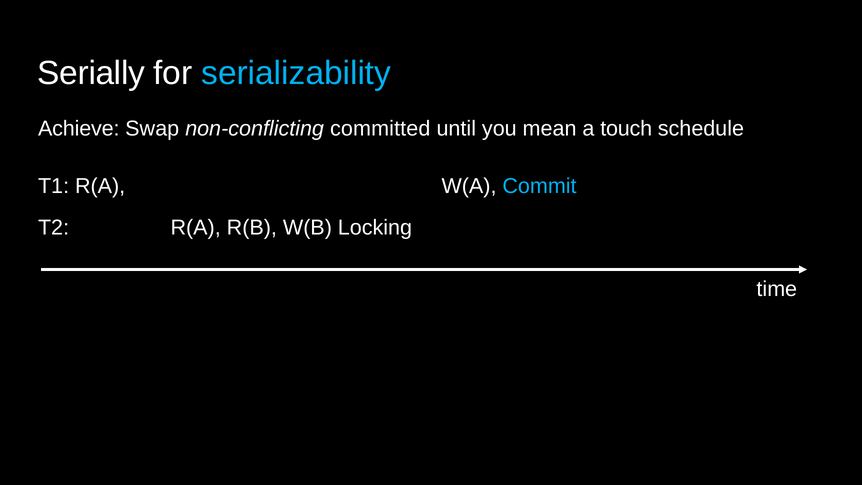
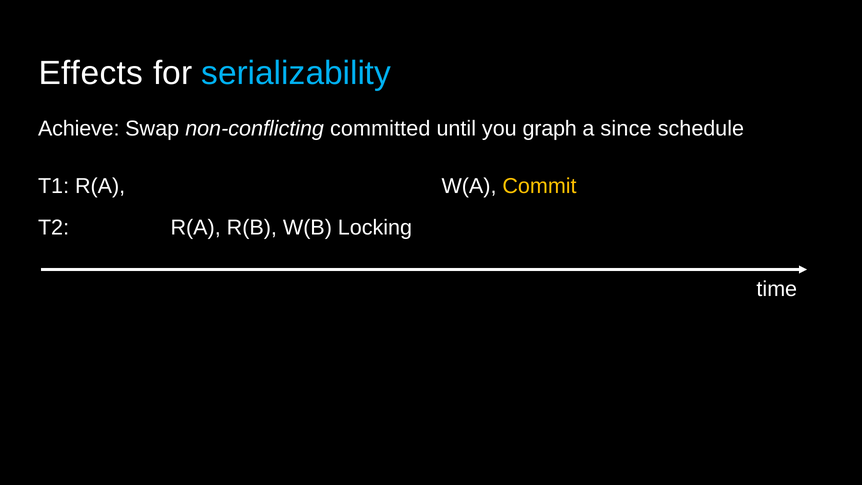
Serially: Serially -> Effects
mean: mean -> graph
touch: touch -> since
Commit colour: light blue -> yellow
